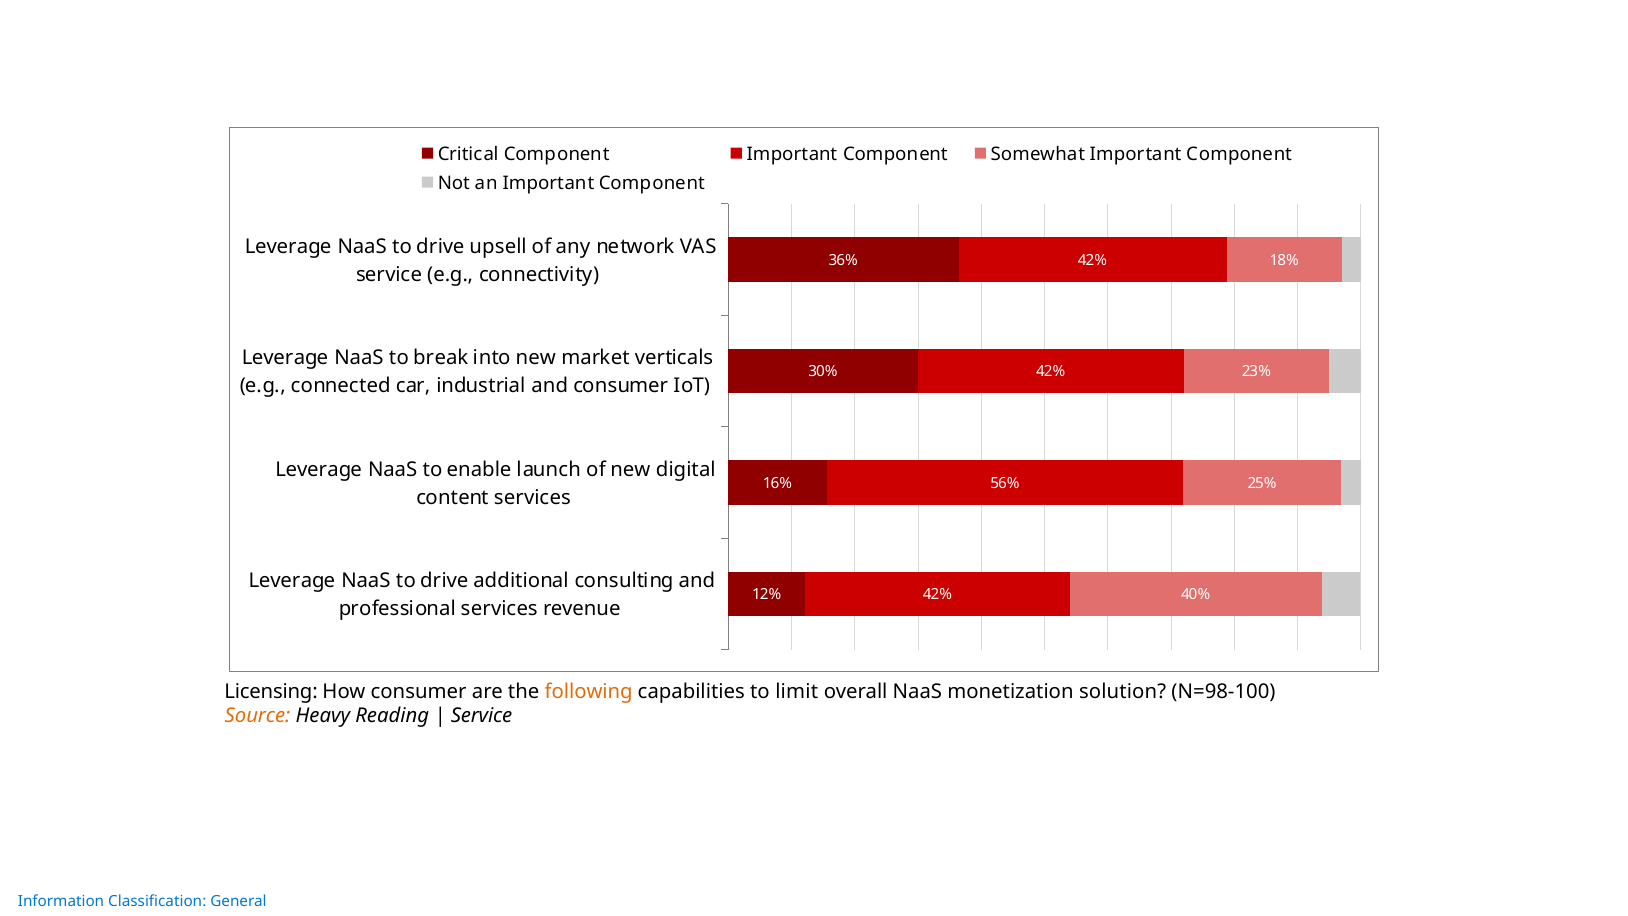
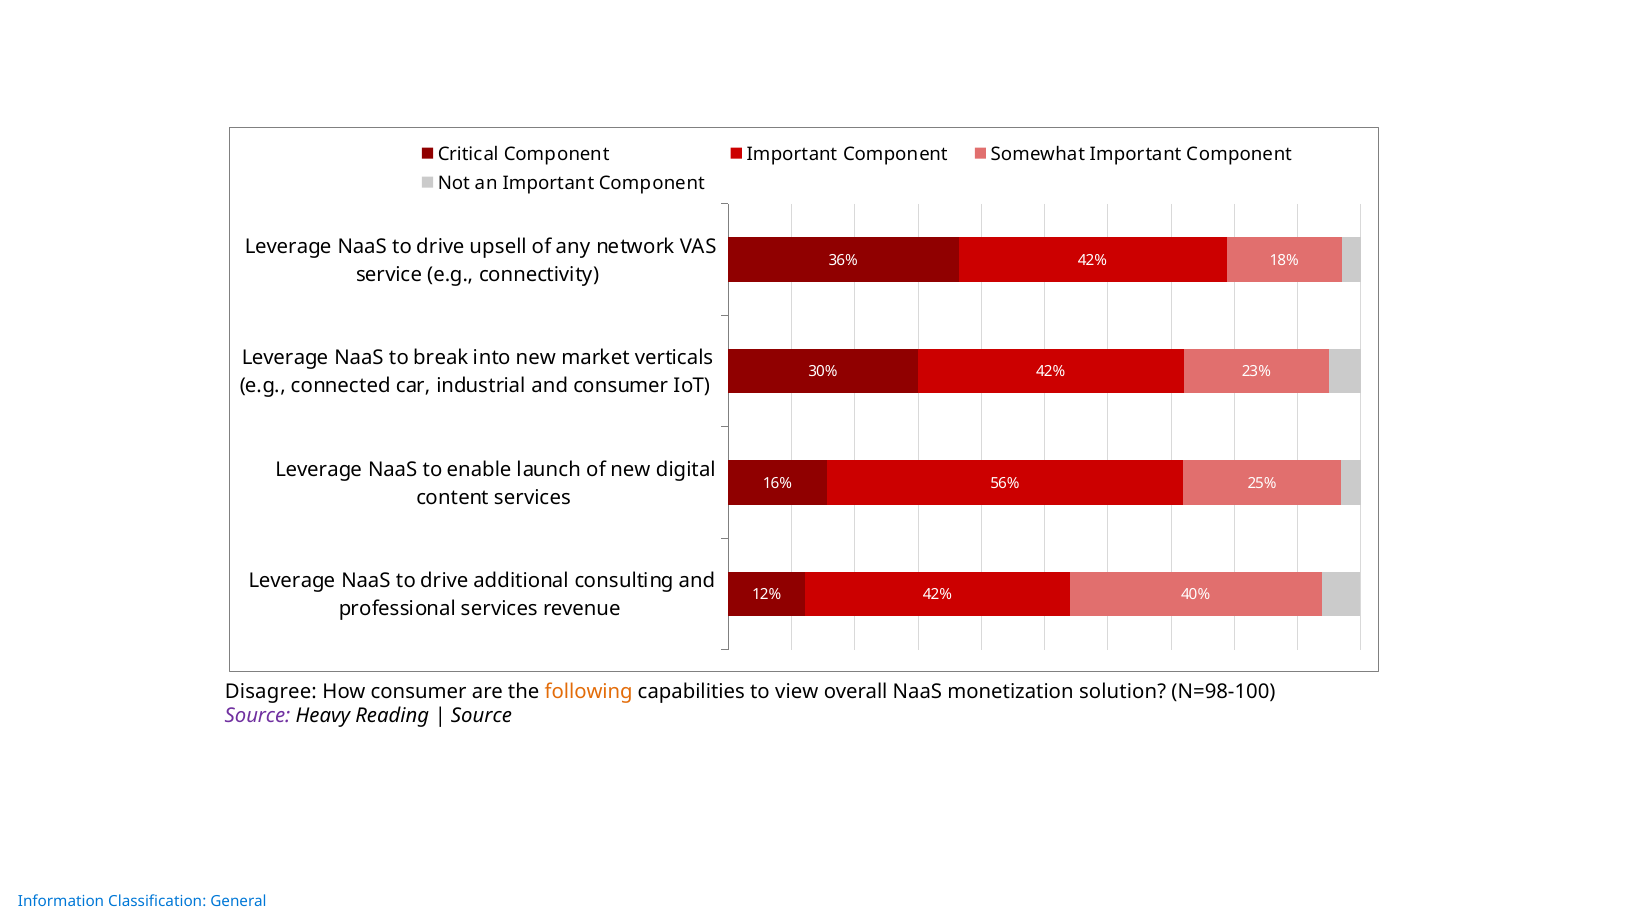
Licensing: Licensing -> Disagree
limit: limit -> view
Source at (258, 716) colour: orange -> purple
Service at (482, 716): Service -> Source
